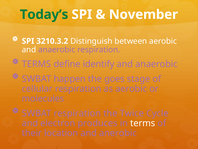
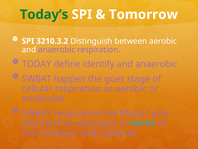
November: November -> Tomorrow
TERMS at (36, 64): TERMS -> TODAY
Twice: Twice -> Made
produces: produces -> glycolysis
terms at (143, 123) colour: white -> light blue
anerobic: anerobic -> molecule
